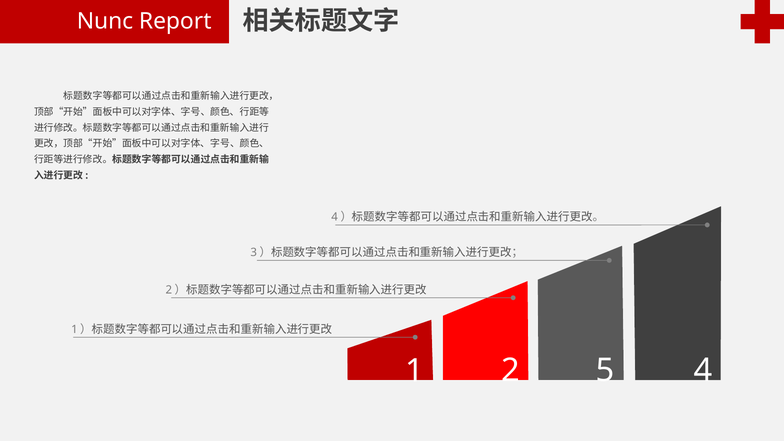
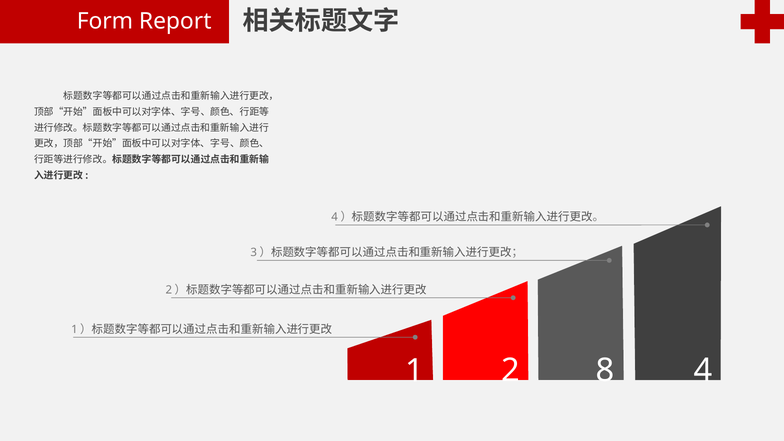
Nunc: Nunc -> Form
5: 5 -> 8
